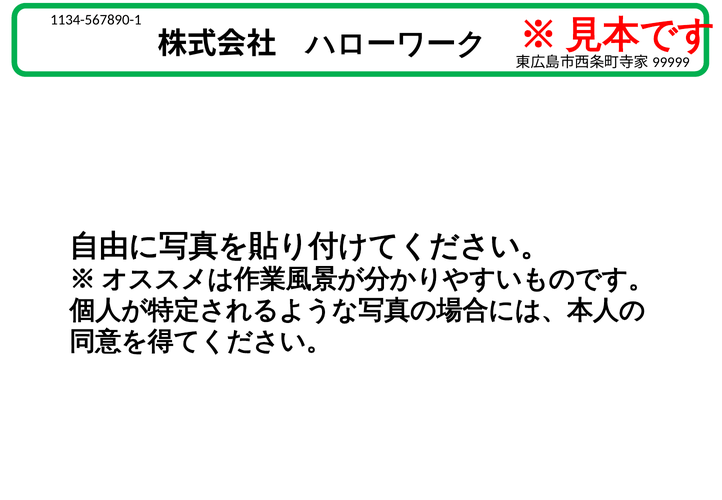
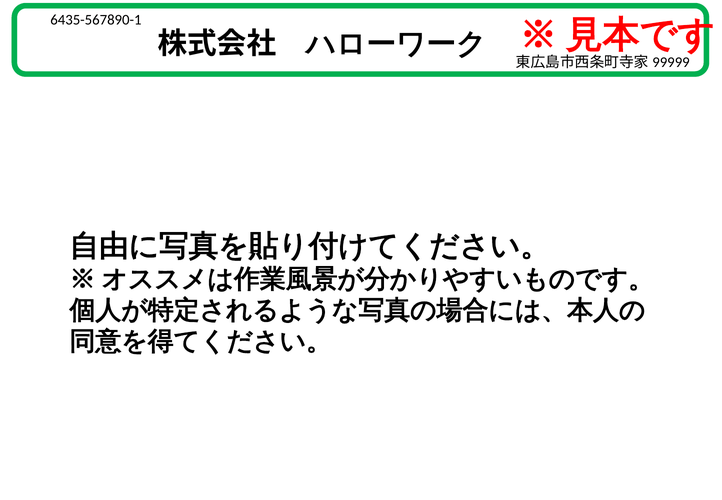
1134-567890-1: 1134-567890-1 -> 6435-567890-1
